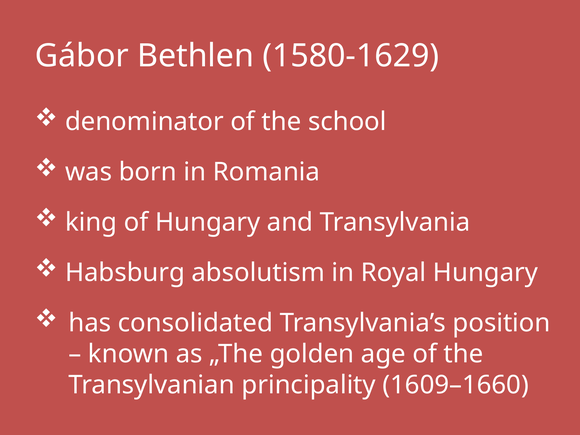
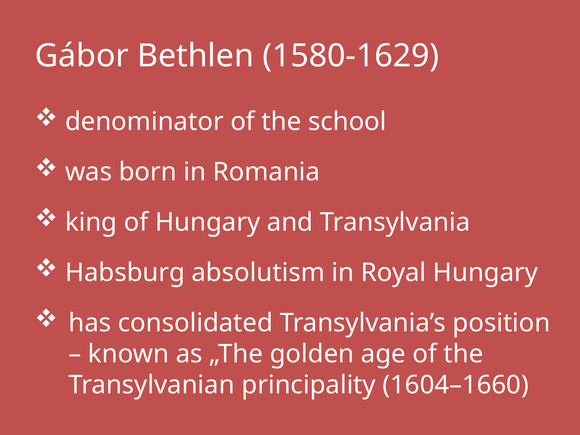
1609–1660: 1609–1660 -> 1604–1660
